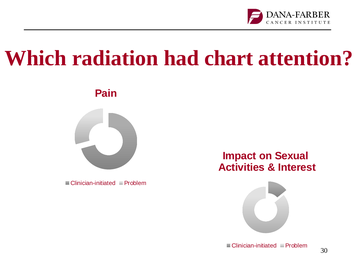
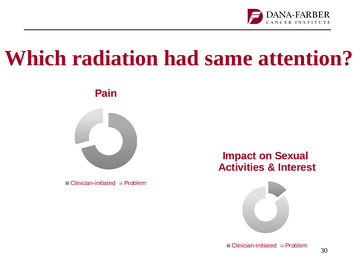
chart: chart -> same
